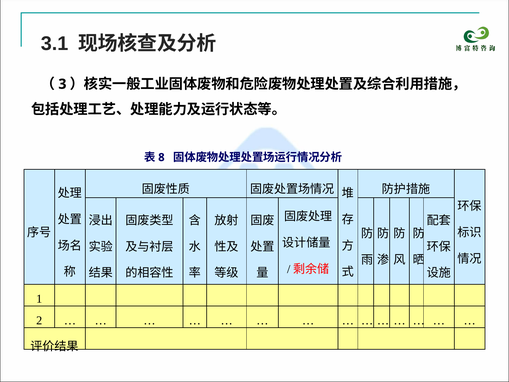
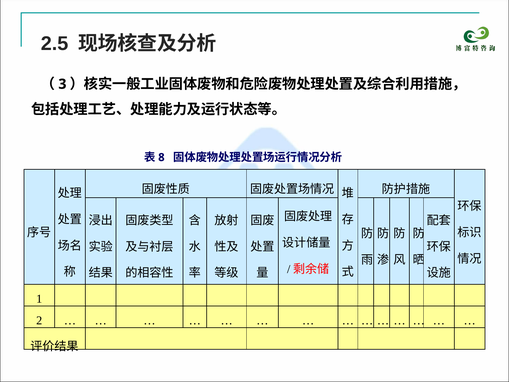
3.1: 3.1 -> 2.5
